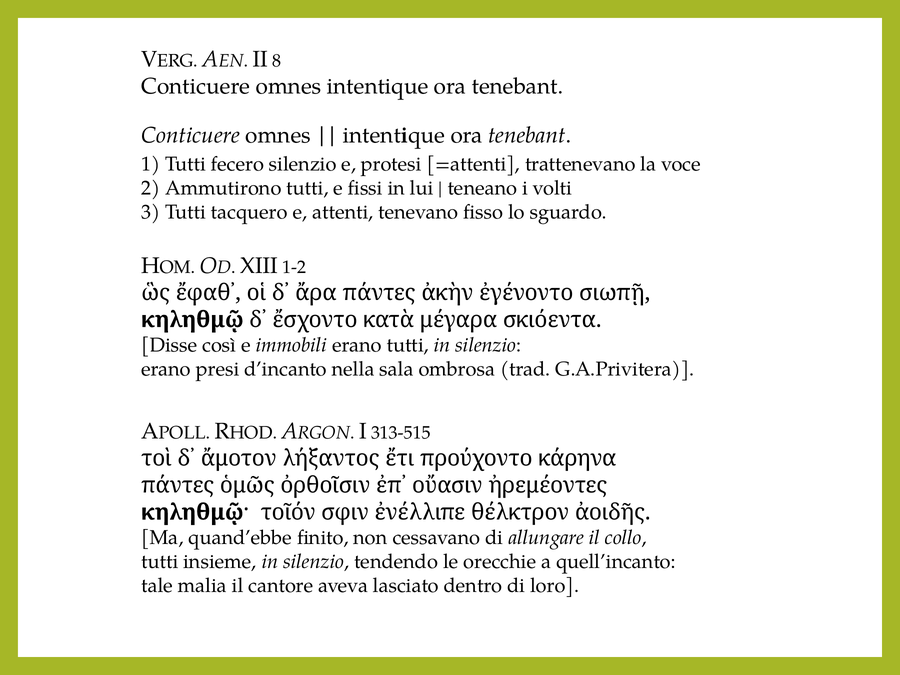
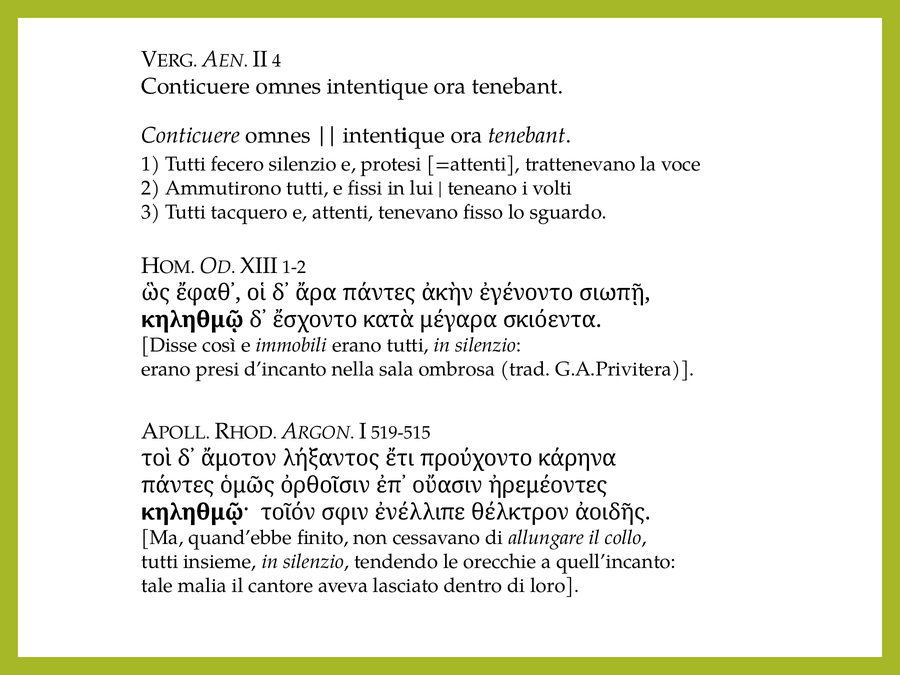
8: 8 -> 4
313-515: 313-515 -> 519-515
